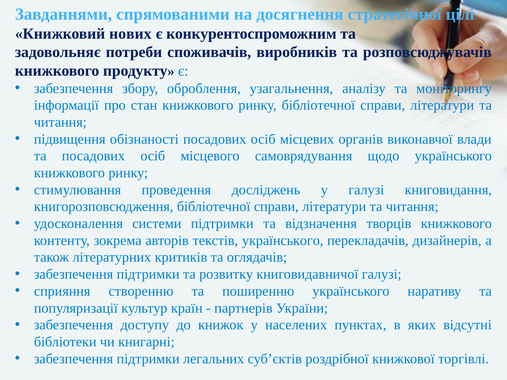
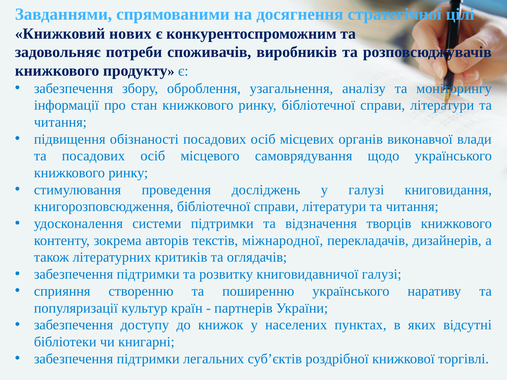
текстів українського: українського -> міжнародної
